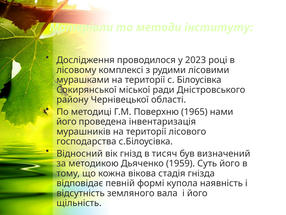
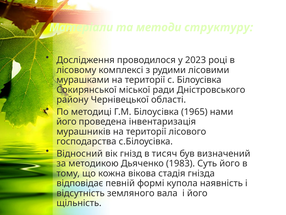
інституту: інституту -> структуру
Г.М Поверхню: Поверхню -> Білоусівка
1959: 1959 -> 1983
